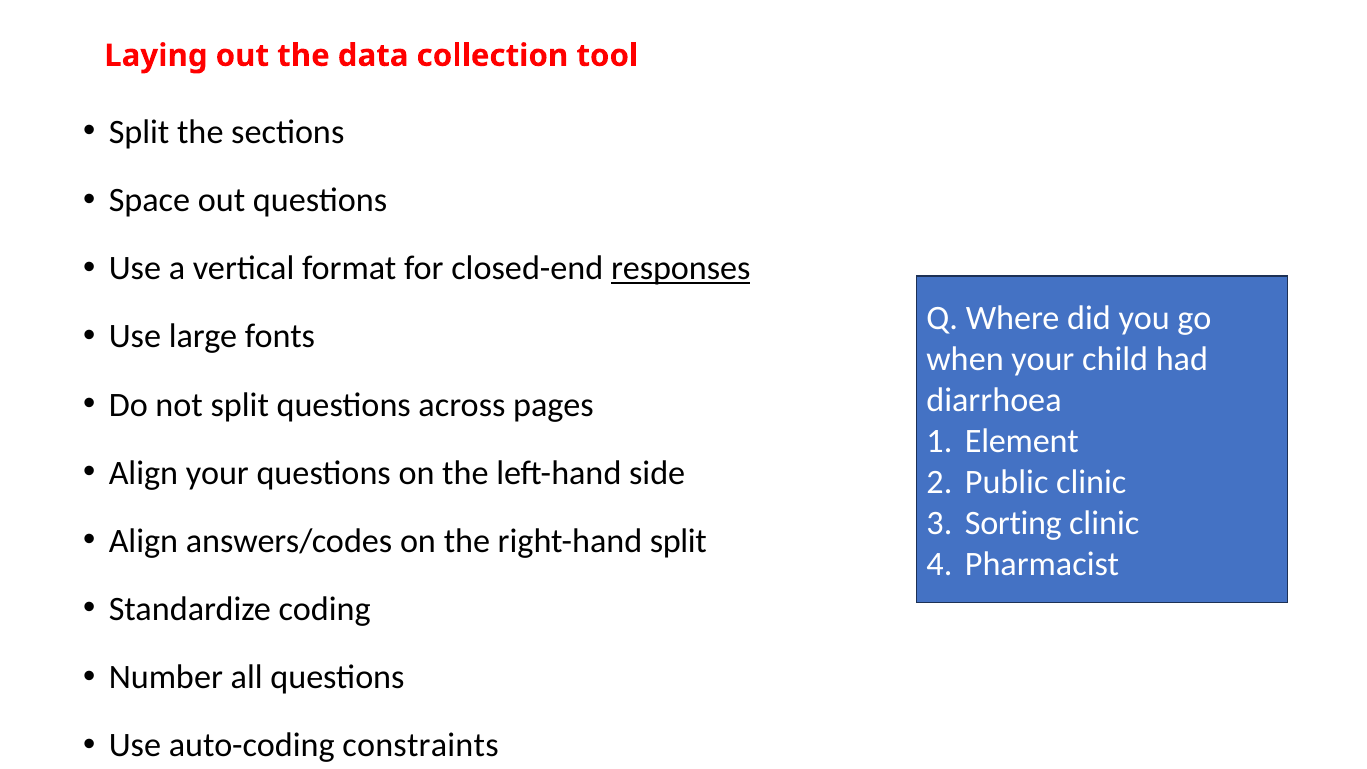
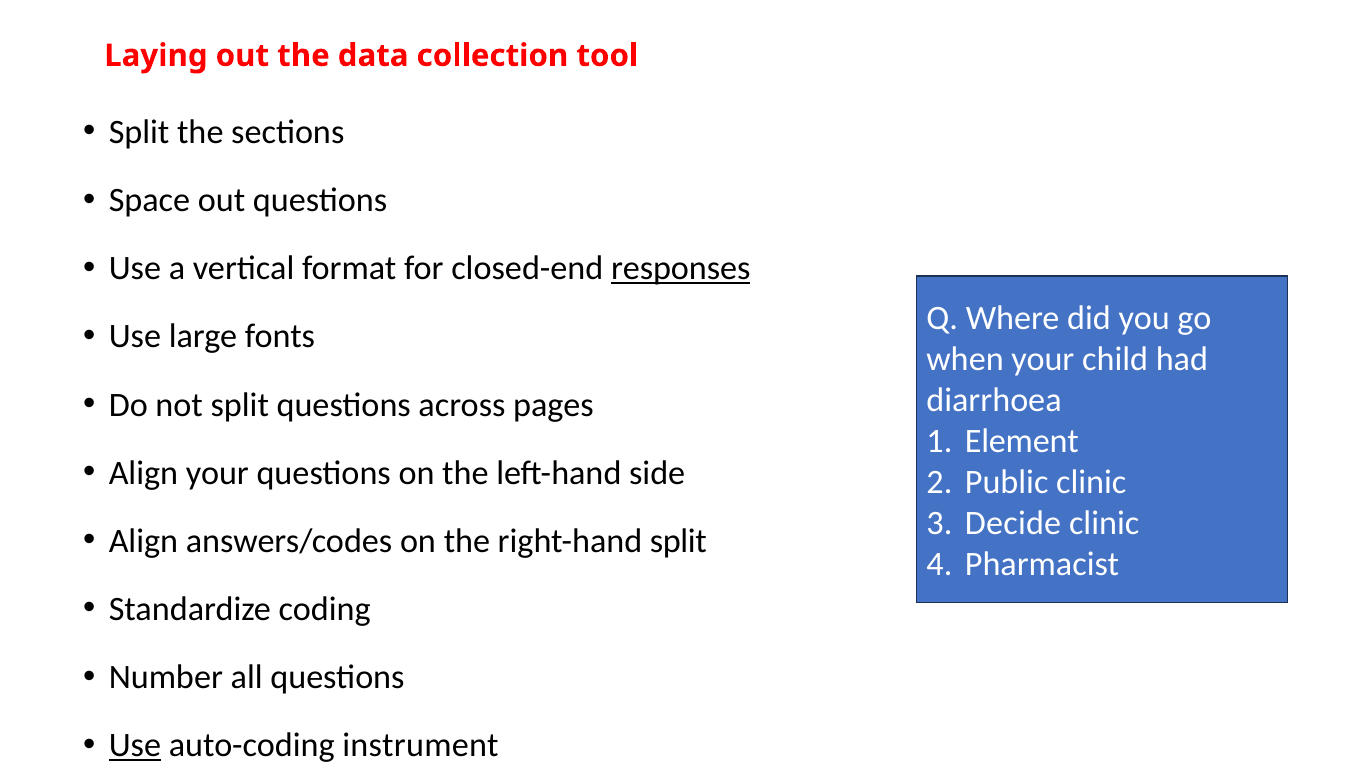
Sorting: Sorting -> Decide
Use at (135, 745) underline: none -> present
constraints: constraints -> instrument
